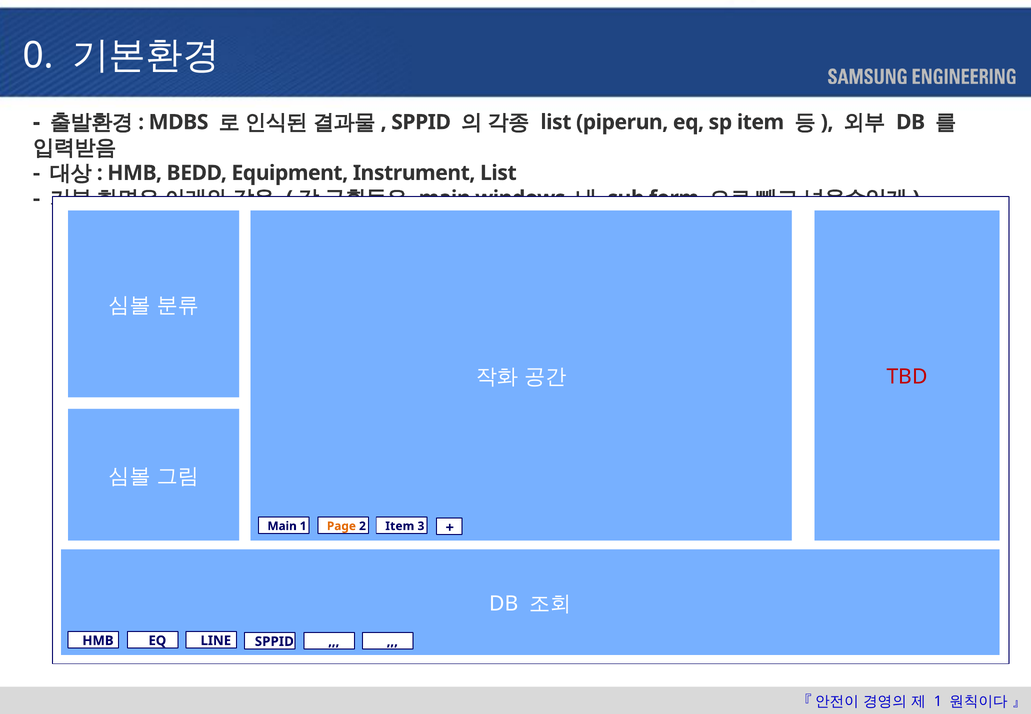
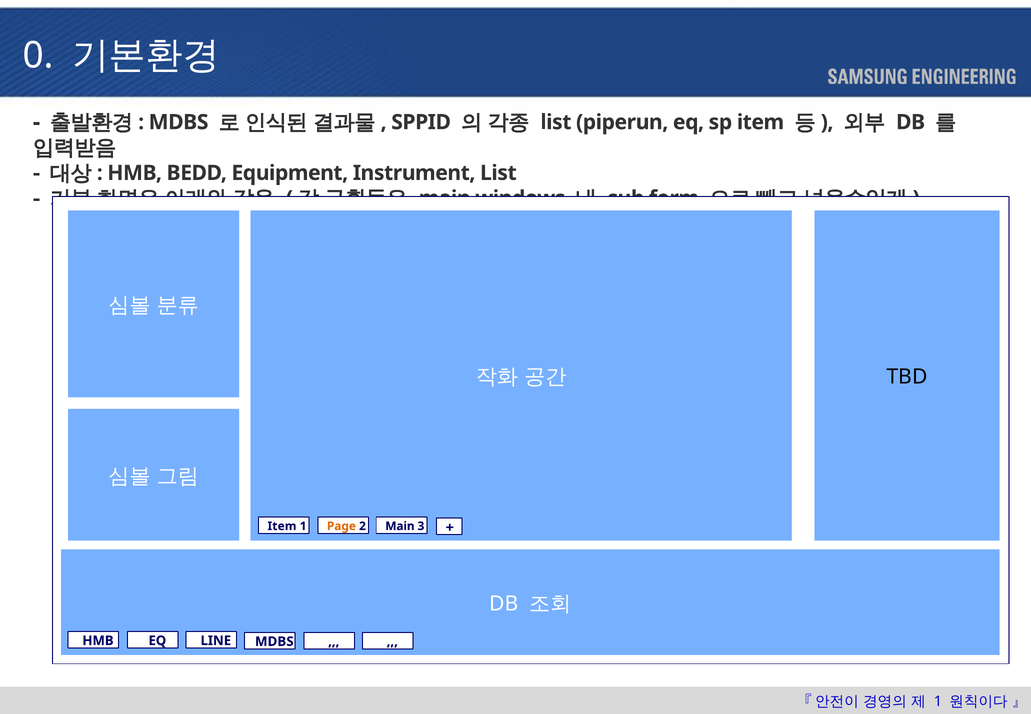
TBD colour: red -> black
Main at (282, 526): Main -> Item
2 Item: Item -> Main
LINE SPPID: SPPID -> MDBS
